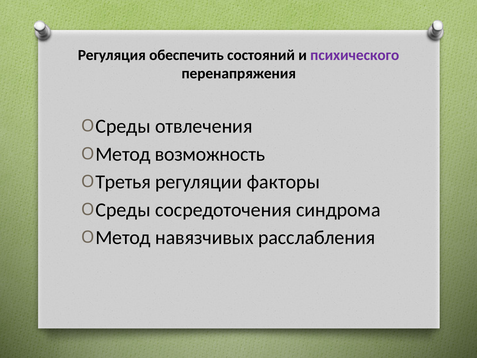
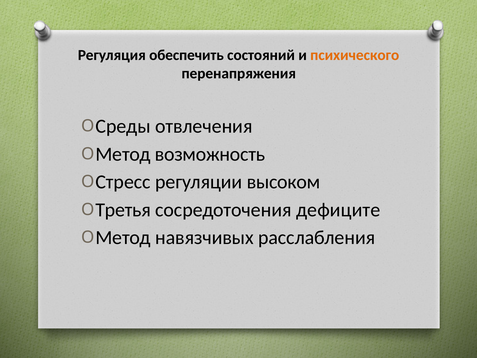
психического colour: purple -> orange
Третья: Третья -> Стресс
факторы: факторы -> высоком
Среды at (123, 210): Среды -> Третья
синдрома: синдрома -> дефиците
